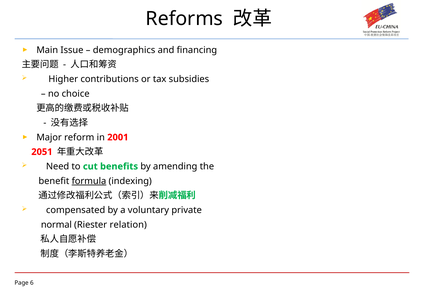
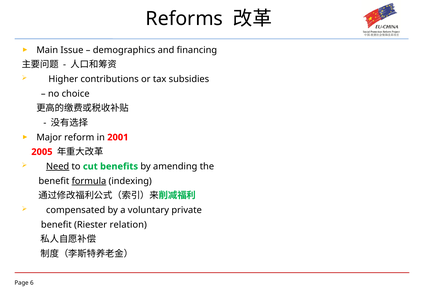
2051: 2051 -> 2005
Need underline: none -> present
normal at (56, 225): normal -> benefit
